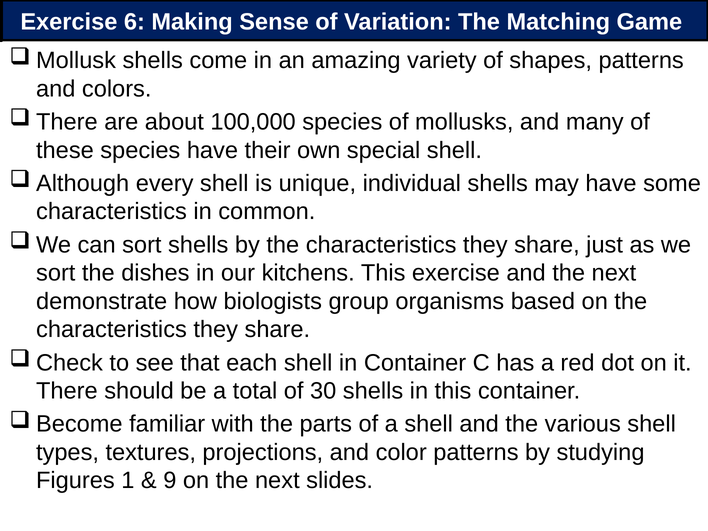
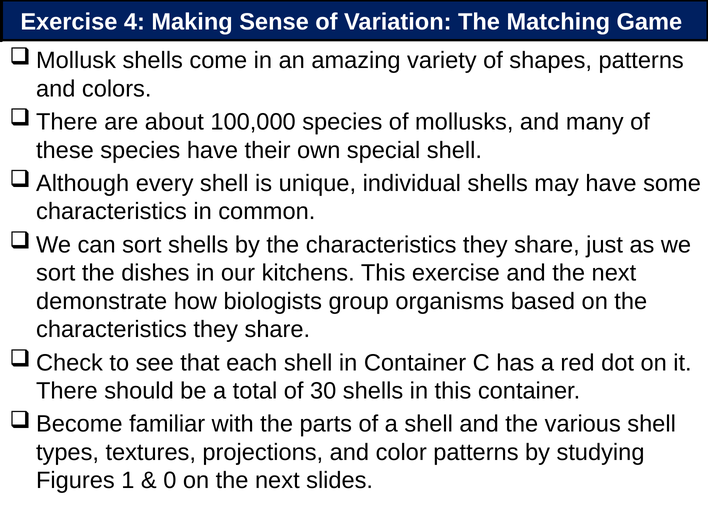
6: 6 -> 4
9: 9 -> 0
